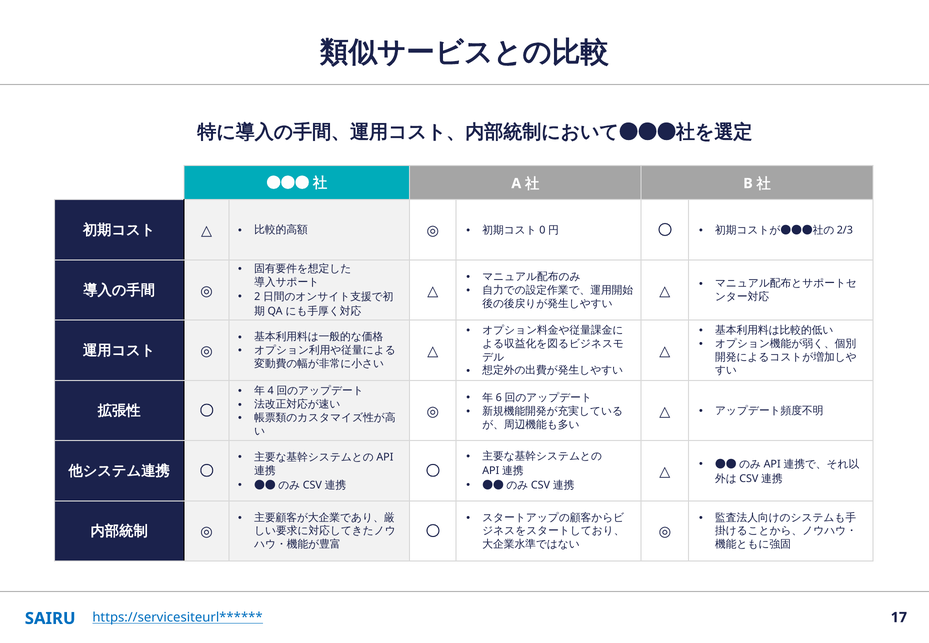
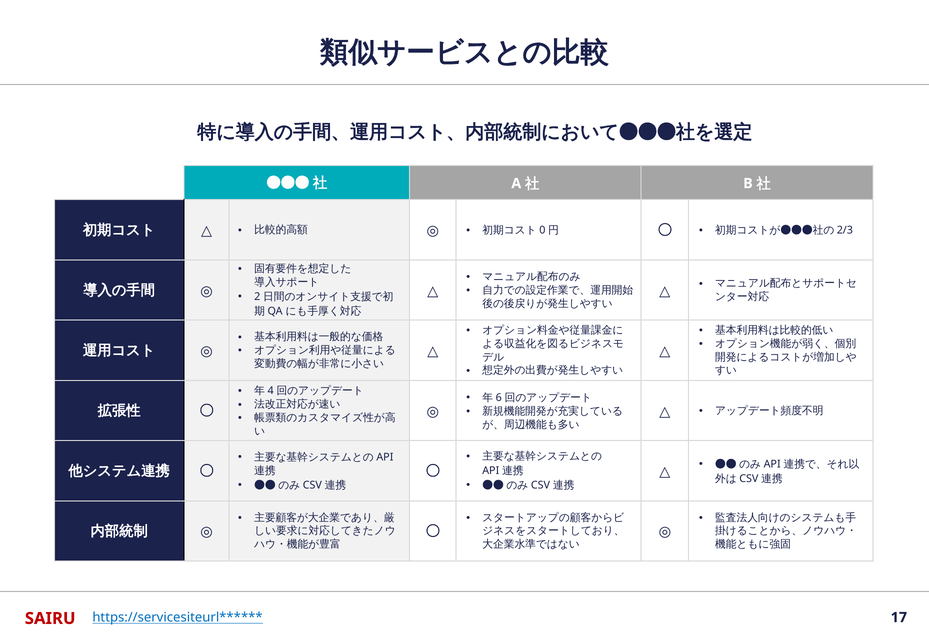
SAIRU colour: blue -> red
